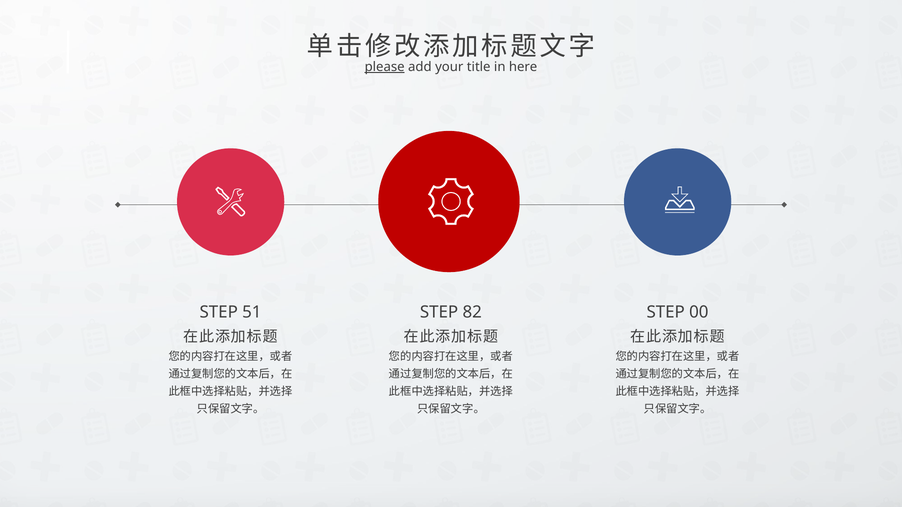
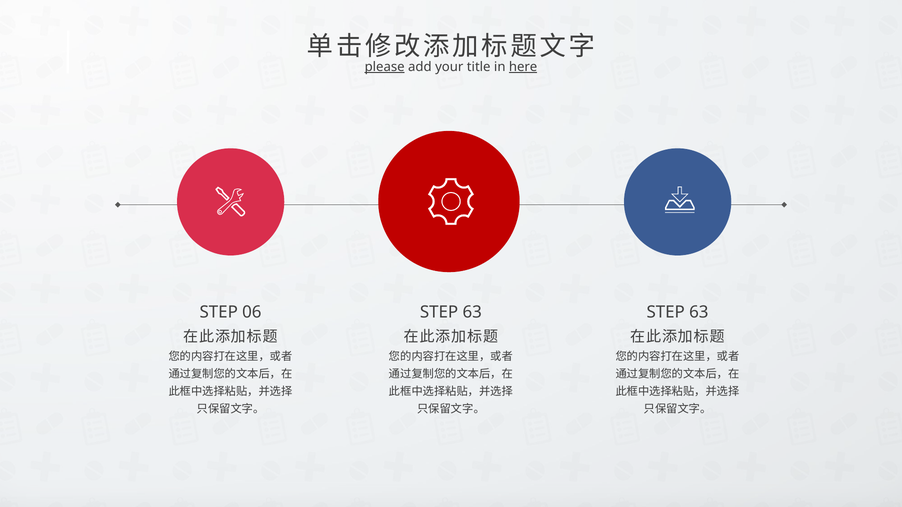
here underline: none -> present
51: 51 -> 06
82 at (472, 312): 82 -> 63
00 at (699, 312): 00 -> 63
